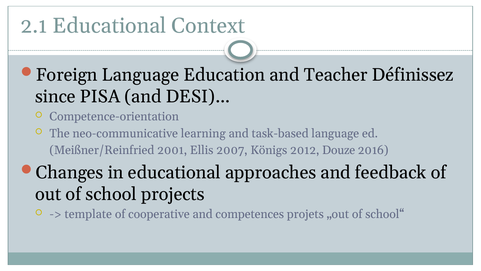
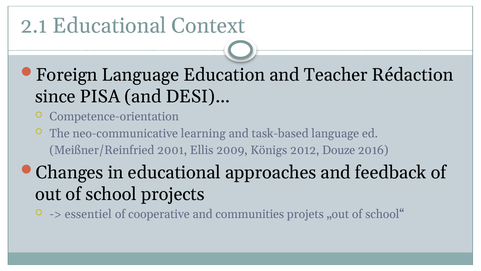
Définissez: Définissez -> Rédaction
2007: 2007 -> 2009
template: template -> essentiel
competences: competences -> communities
